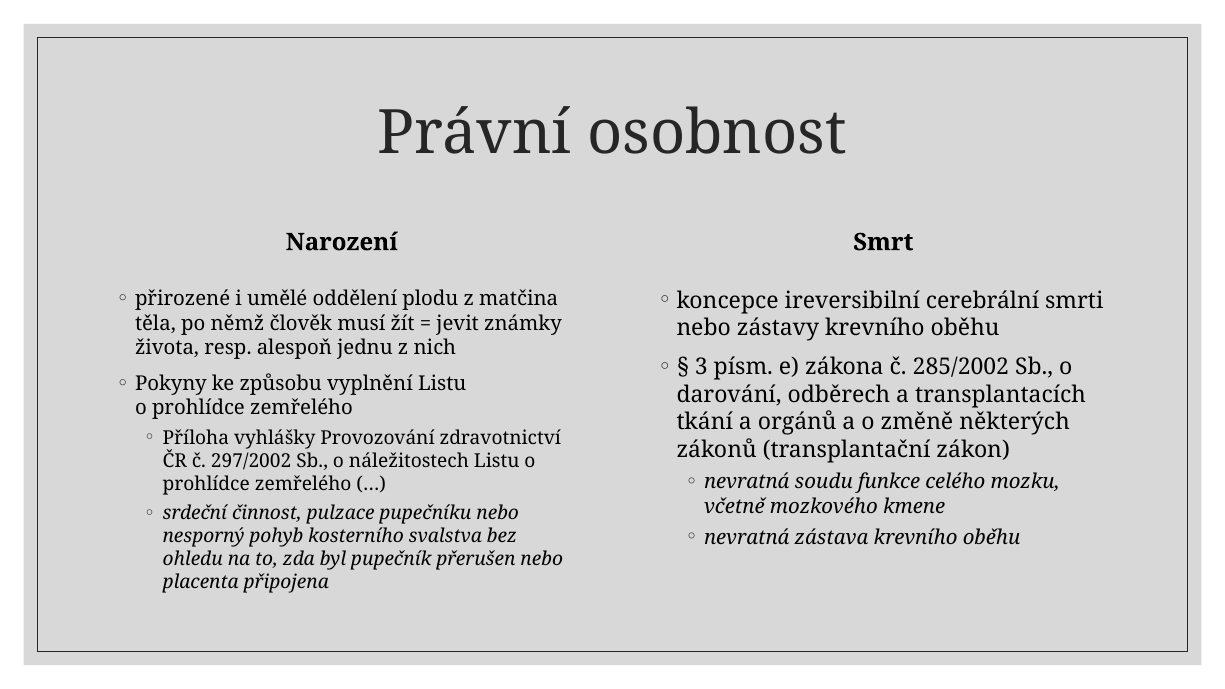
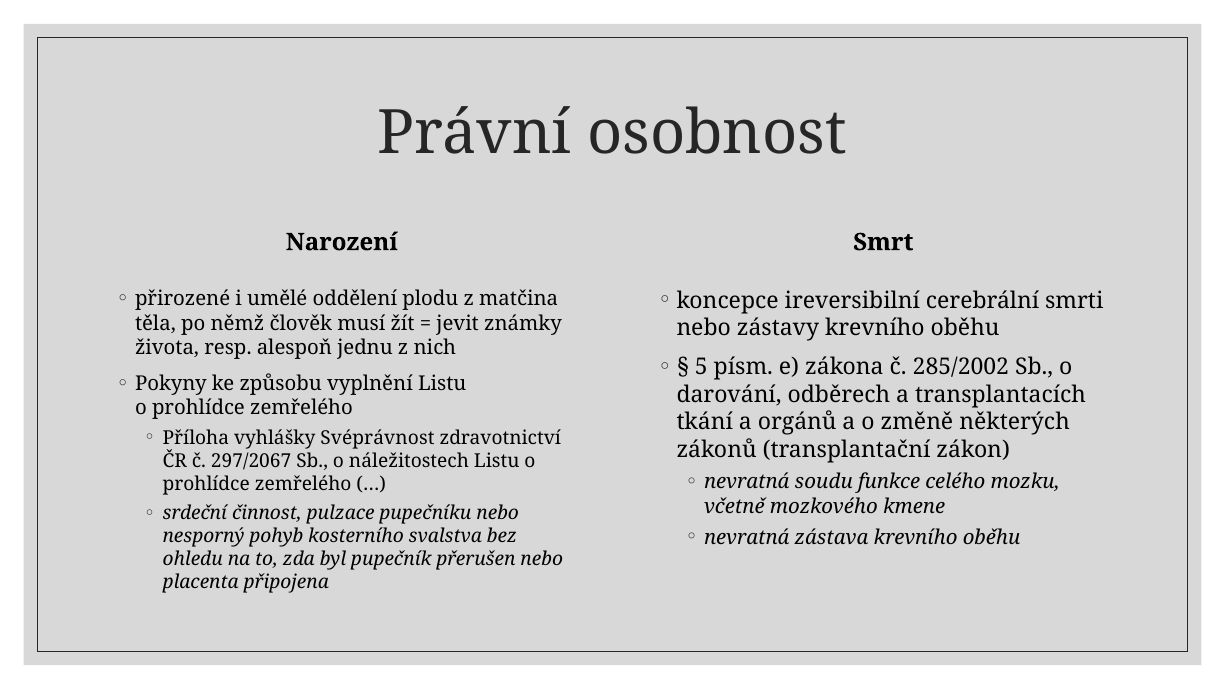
3: 3 -> 5
Provozování: Provozování -> Svéprávnost
297/2002: 297/2002 -> 297/2067
